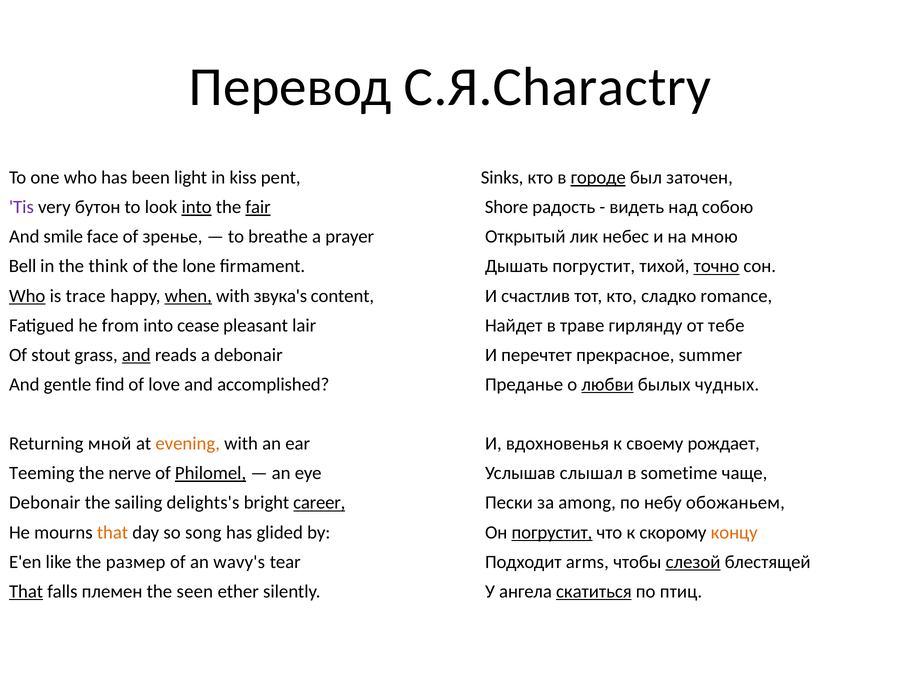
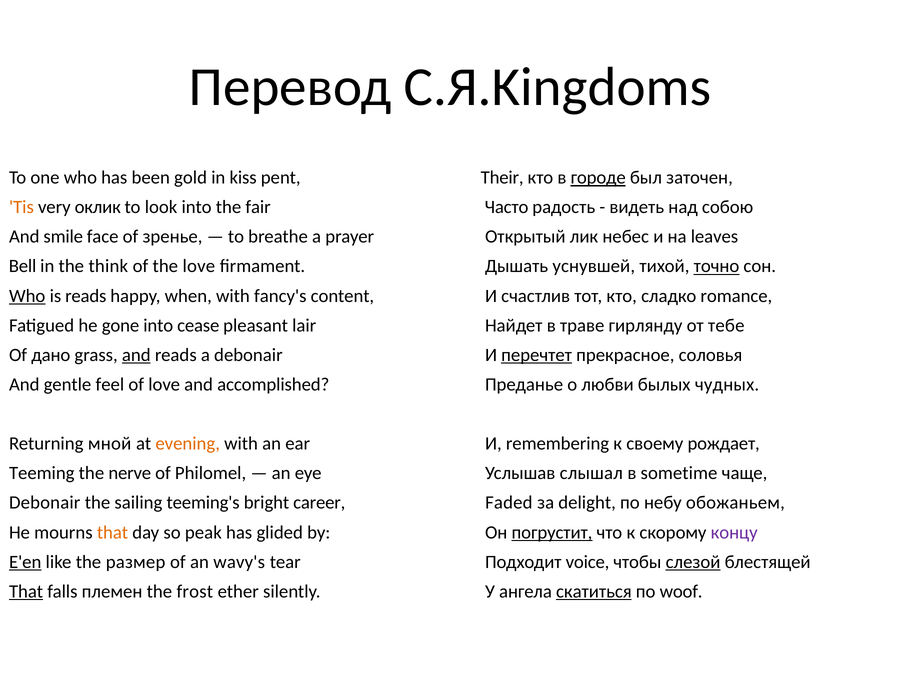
С.Я.Charactry: С.Я.Charactry -> С.Я.Kingdoms
light: light -> gold
Sinks: Sinks -> Their
Tis colour: purple -> orange
бутон: бутон -> оклик
into at (197, 207) underline: present -> none
fair underline: present -> none
Shore: Shore -> Часто
мною: мною -> leaves
the lone: lone -> love
Дышать погрустит: погрустит -> уснувшей
is trace: trace -> reads
when underline: present -> none
звука's: звука's -> fancy's
from: from -> gone
stout: stout -> дано
перечтет underline: none -> present
summer: summer -> соловья
find: find -> feel
любви underline: present -> none
вдохновенья: вдохновенья -> remembering
Philomel underline: present -> none
delights's: delights's -> teeming's
career underline: present -> none
Пески: Пески -> Faded
among: among -> delight
song: song -> peak
концу colour: orange -> purple
E'en underline: none -> present
arms: arms -> voice
seen: seen -> frost
птиц: птиц -> woof
